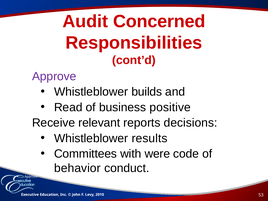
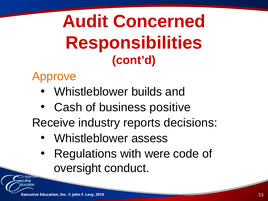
Approve at (54, 76) colour: purple -> orange
Read: Read -> Cash
relevant: relevant -> industry
results: results -> assess
Committees: Committees -> Regulations
behavior: behavior -> oversight
